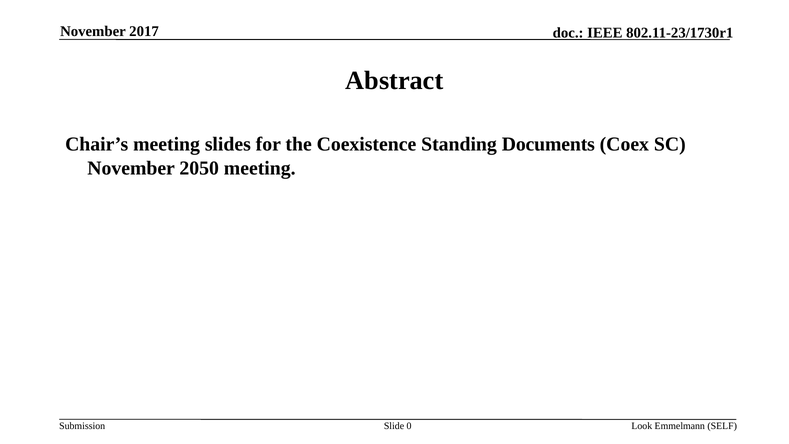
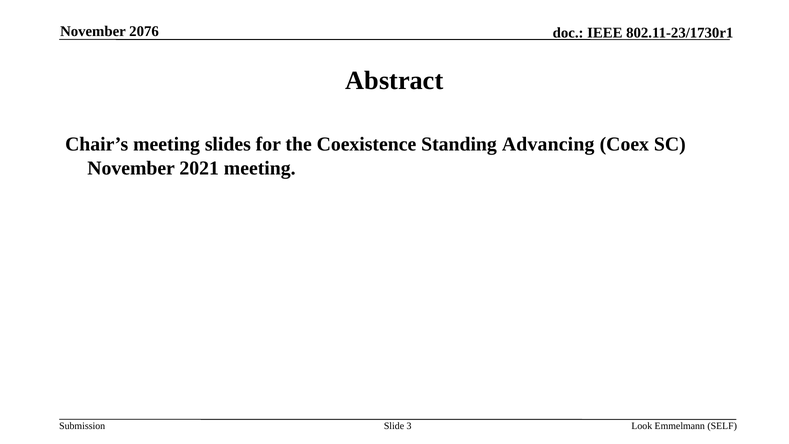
2017: 2017 -> 2076
Documents: Documents -> Advancing
2050: 2050 -> 2021
0: 0 -> 3
